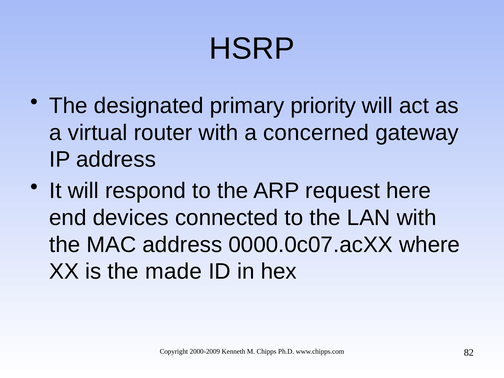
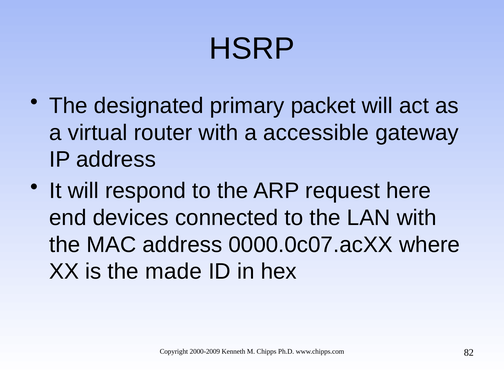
priority: priority -> packet
concerned: concerned -> accessible
